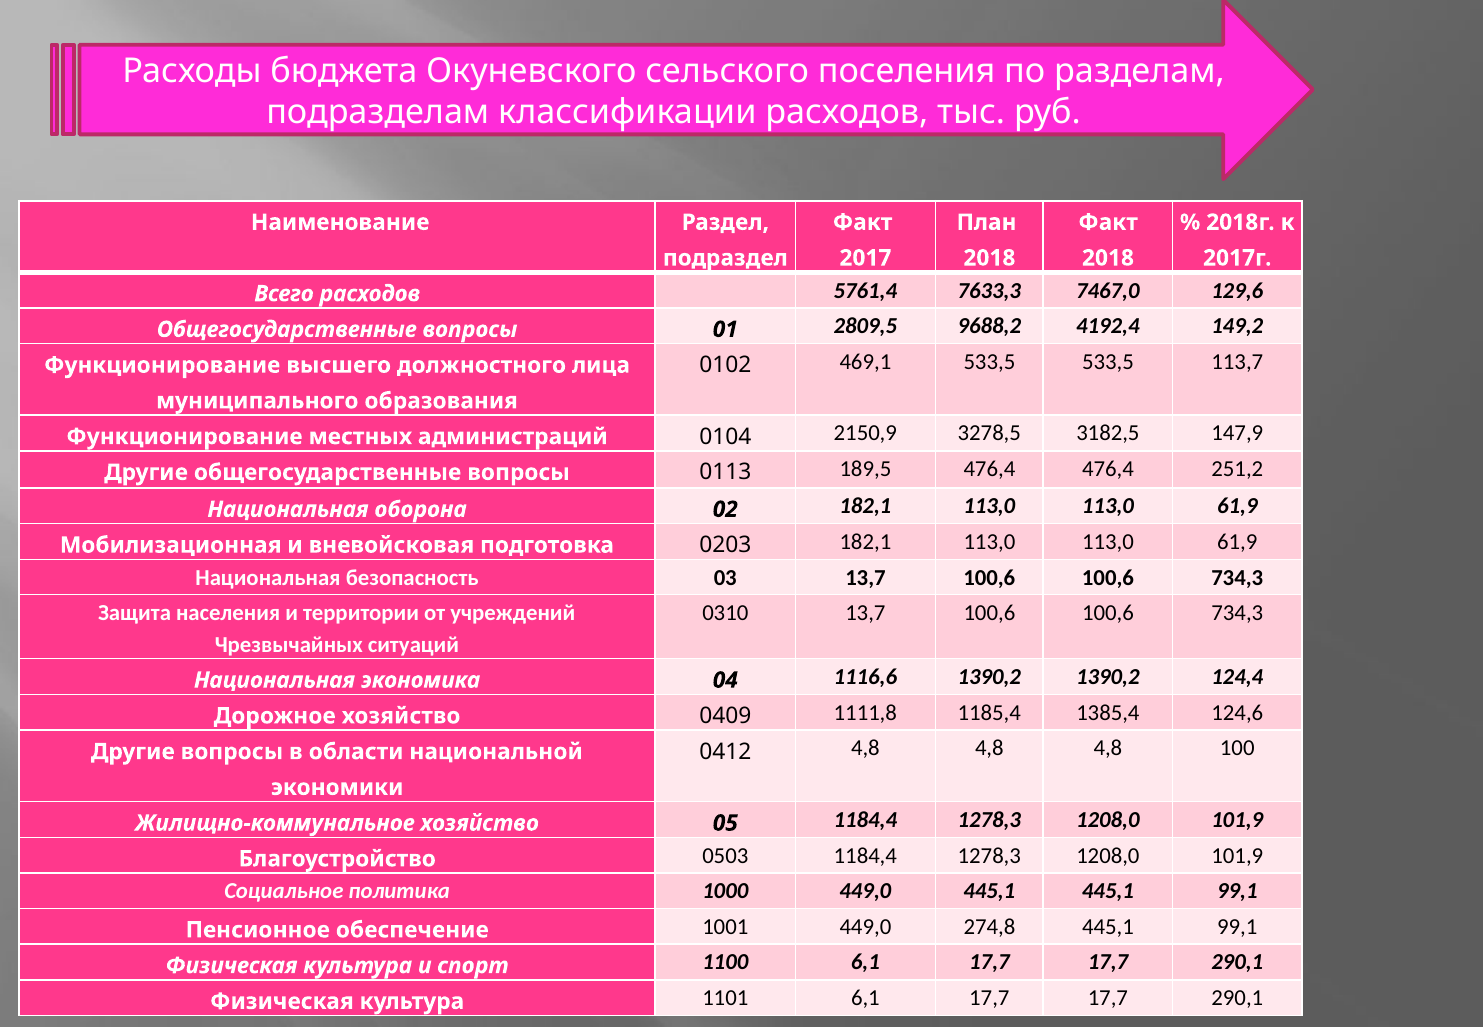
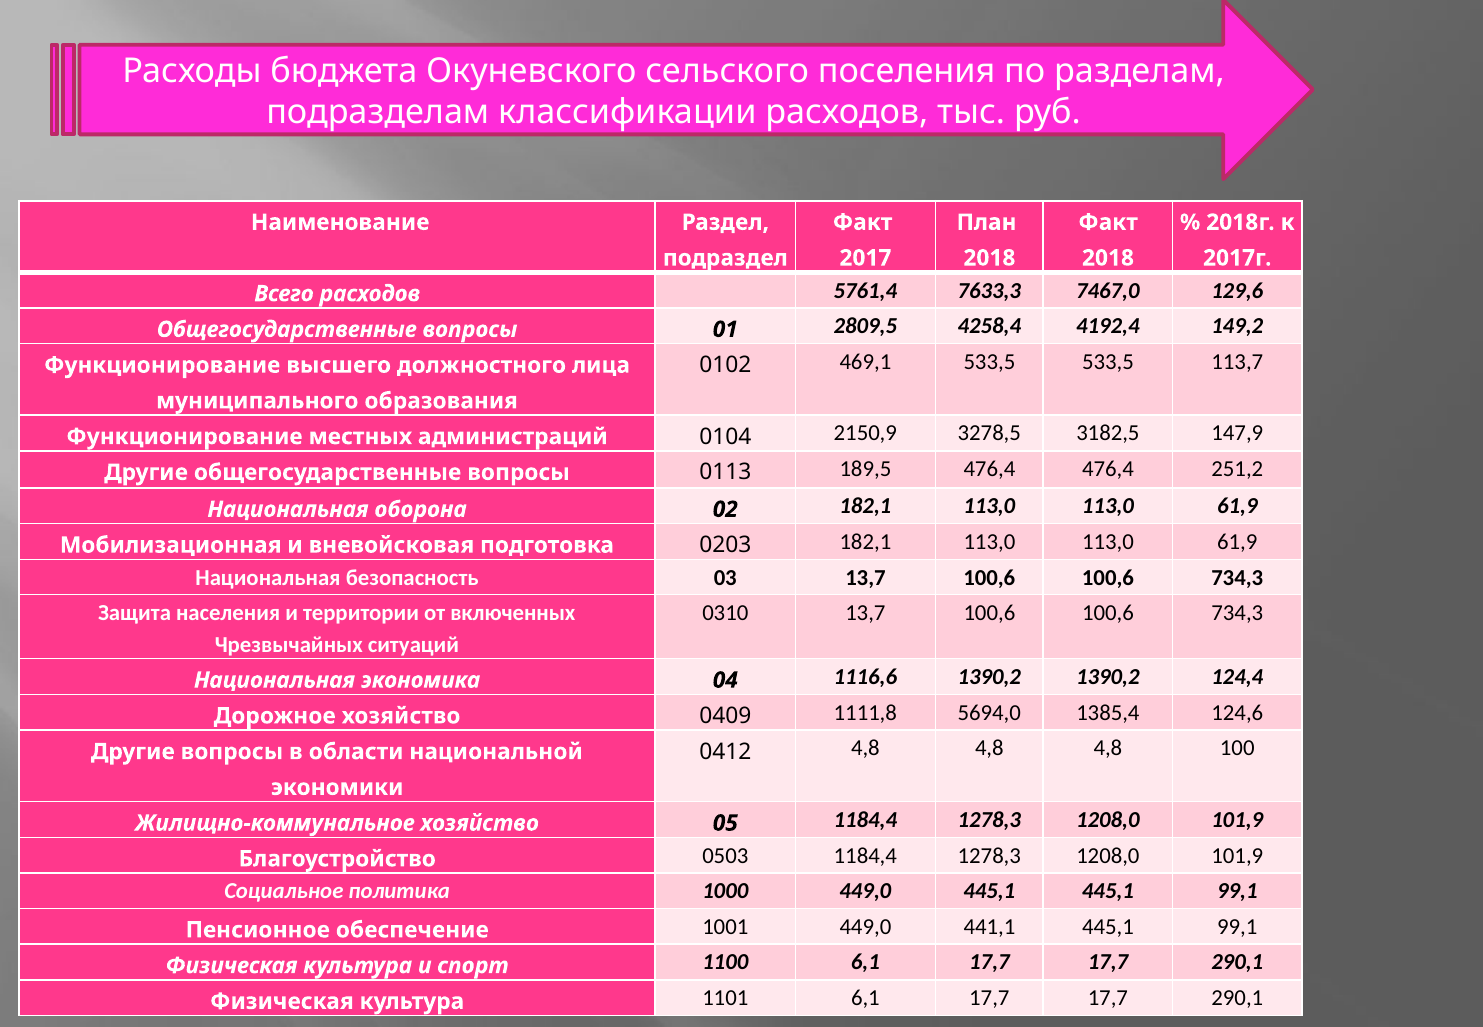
9688,2: 9688,2 -> 4258,4
учреждений: учреждений -> включенных
1185,4: 1185,4 -> 5694,0
274,8: 274,8 -> 441,1
